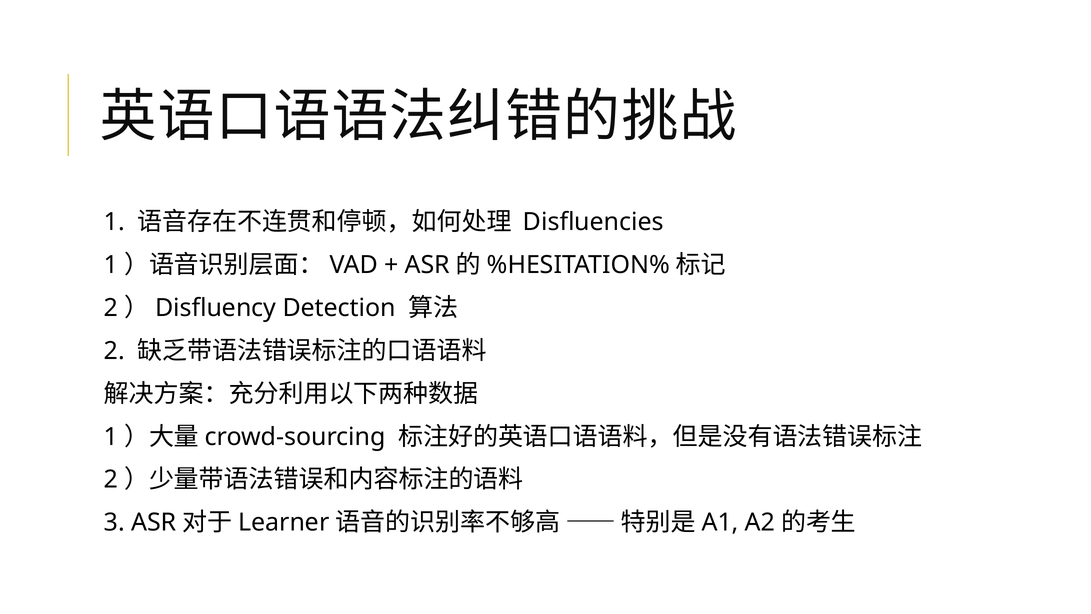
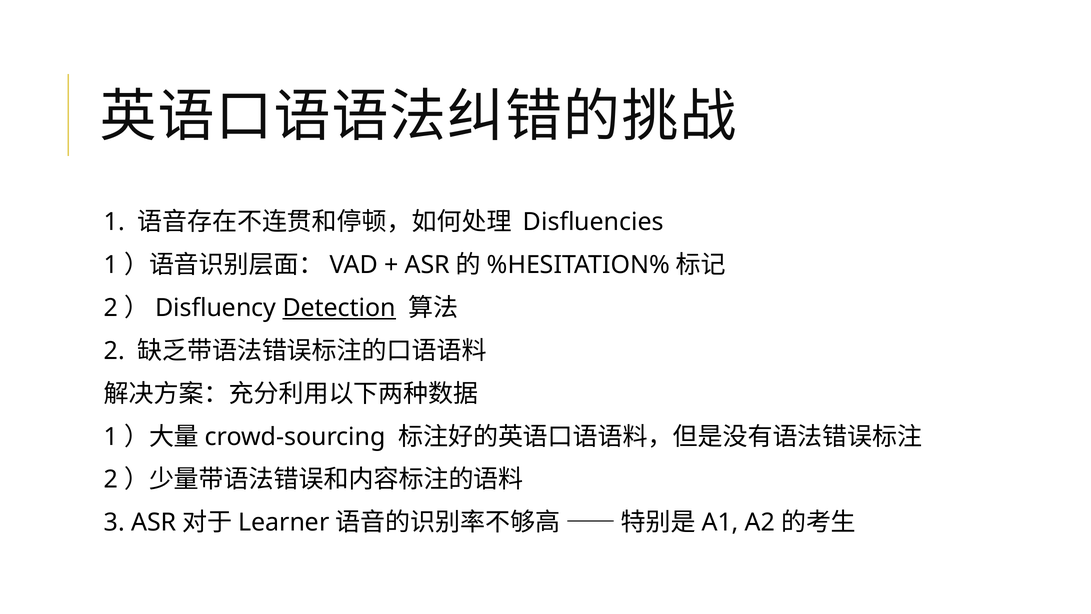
Detection underline: none -> present
